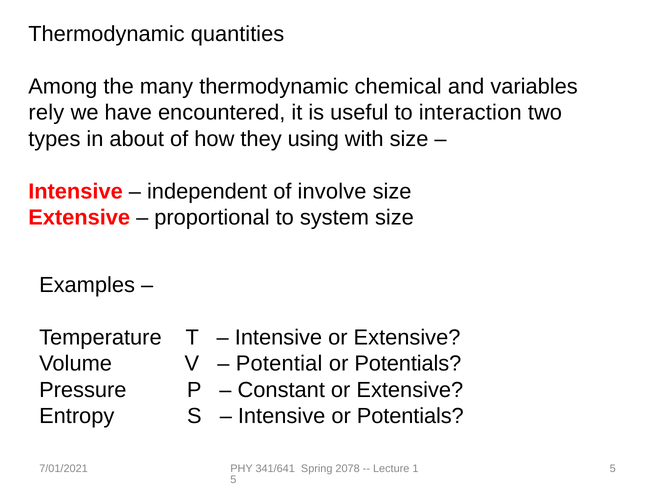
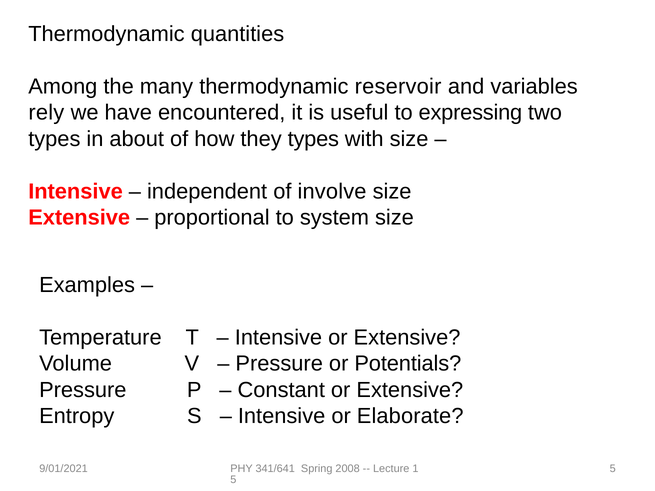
chemical: chemical -> reservoir
interaction: interaction -> expressing
they using: using -> types
Potential at (279, 364): Potential -> Pressure
Intensive or Potentials: Potentials -> Elaborate
7/01/2021: 7/01/2021 -> 9/01/2021
2078: 2078 -> 2008
